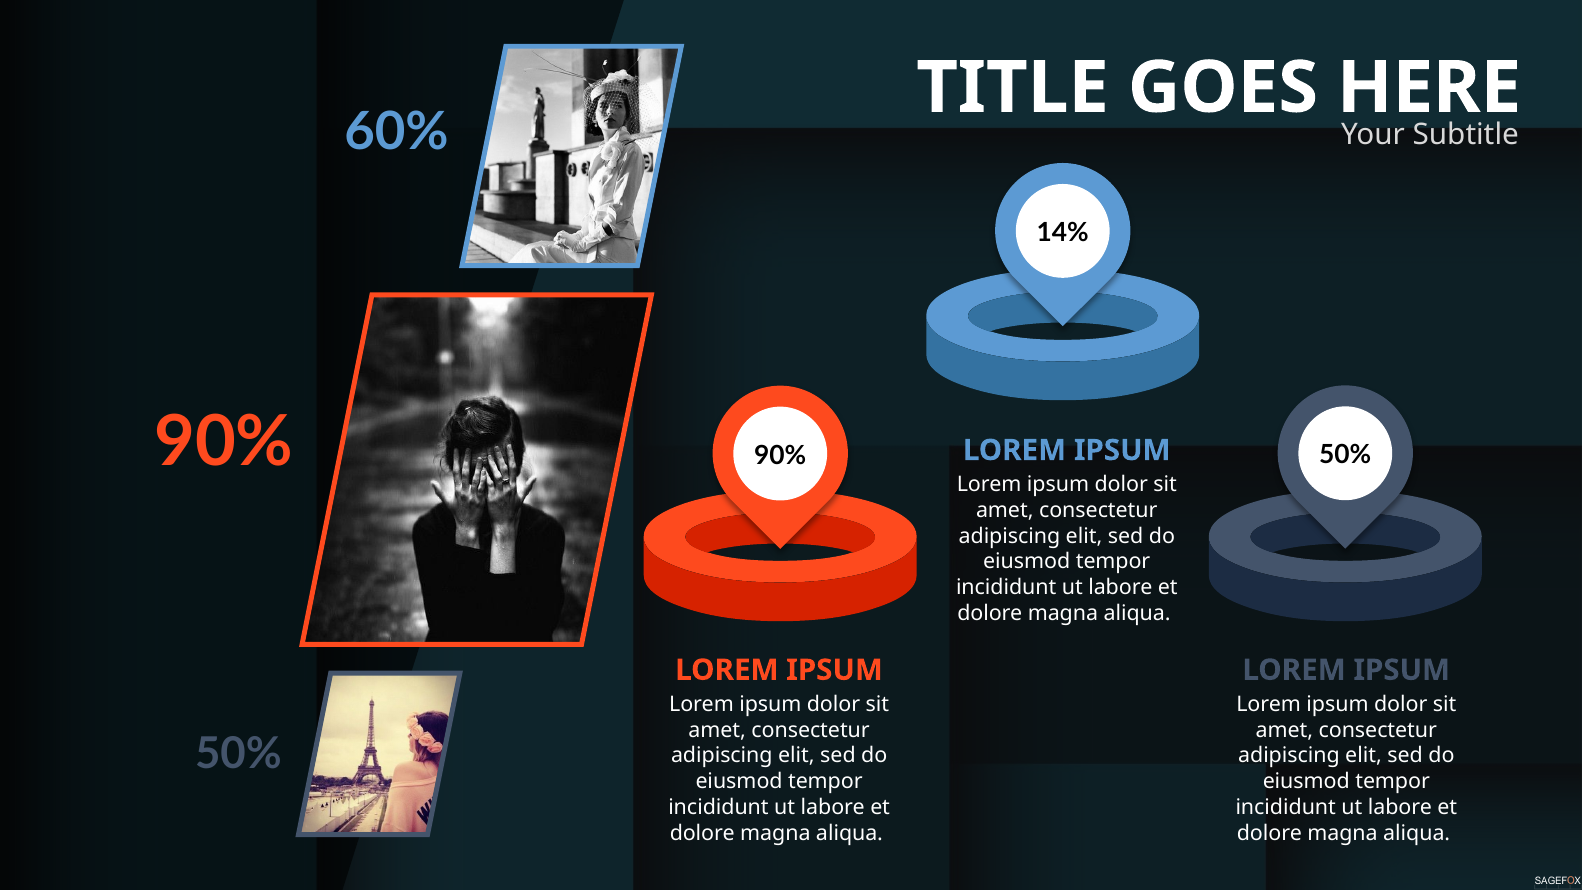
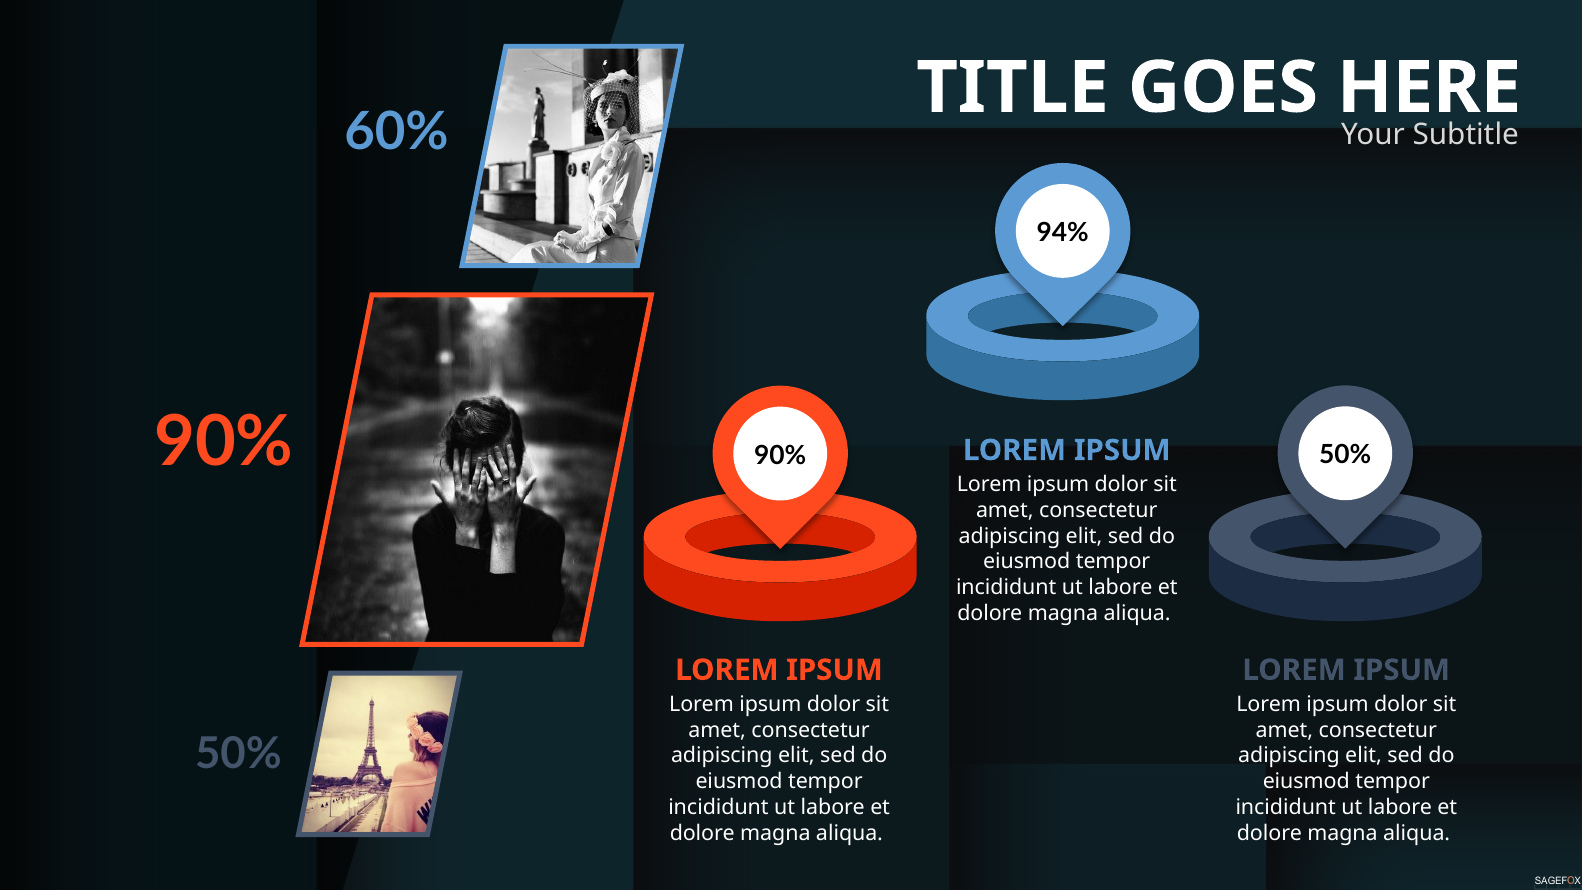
14%: 14% -> 94%
